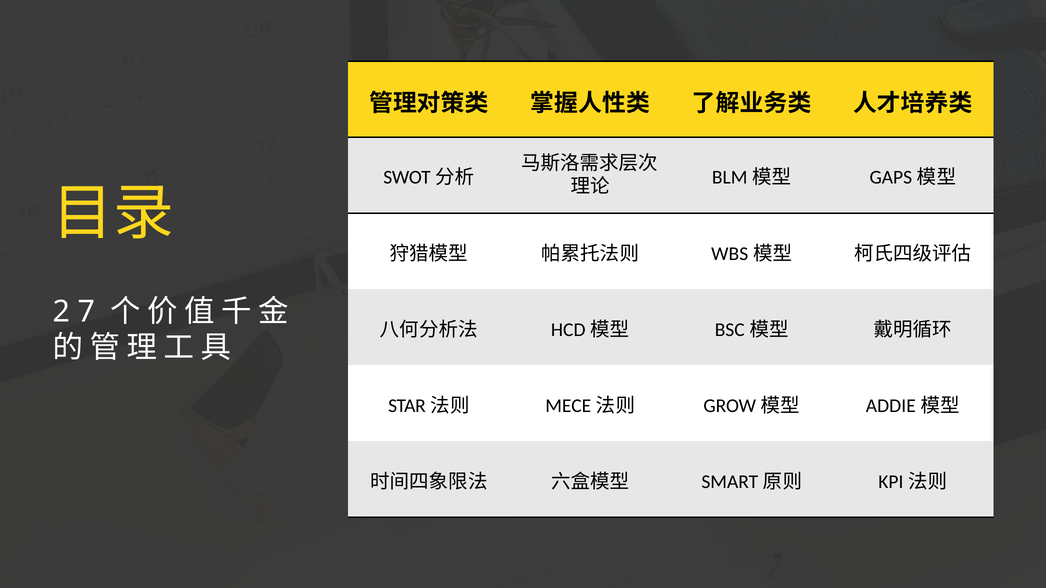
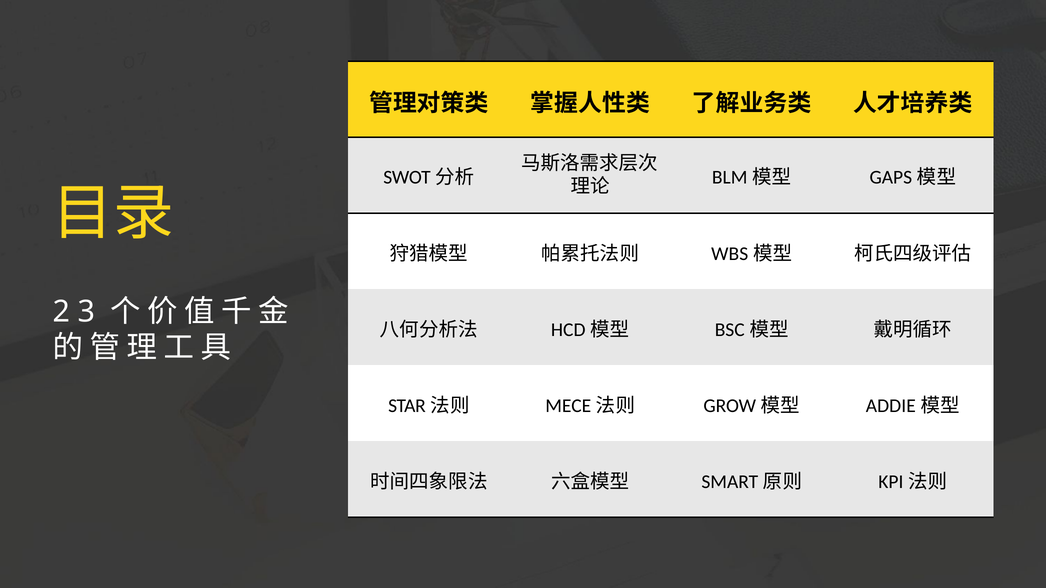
7: 7 -> 3
